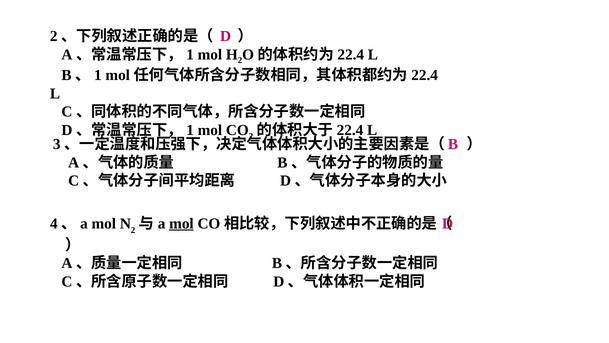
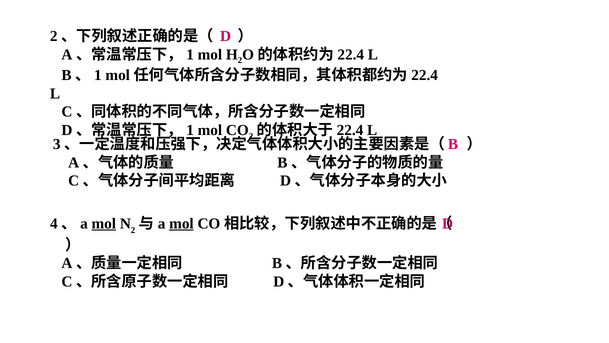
mol at (104, 223) underline: none -> present
